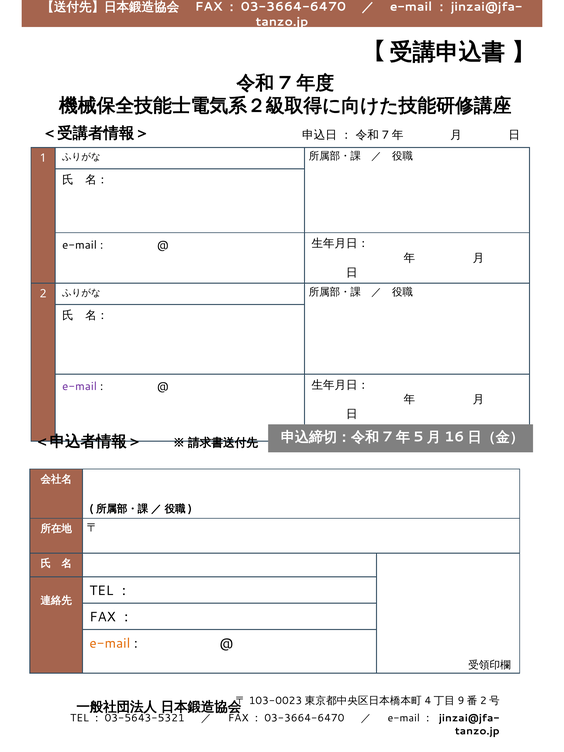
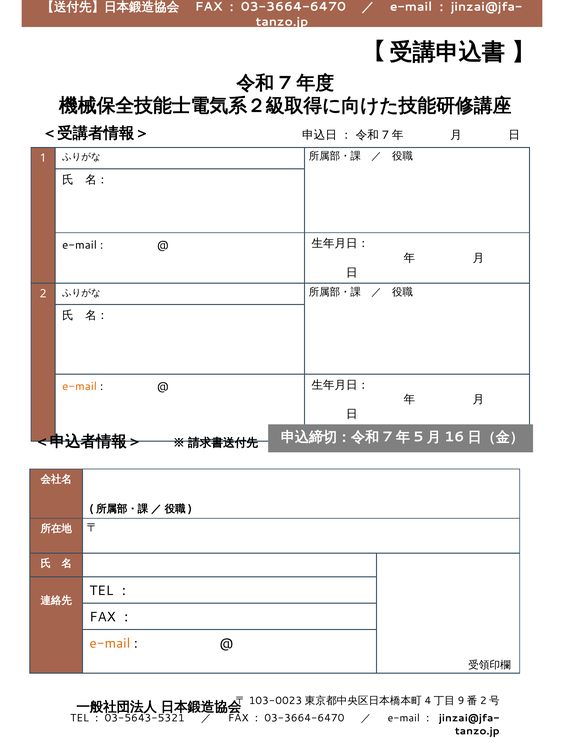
e-mail at (80, 386) colour: purple -> orange
